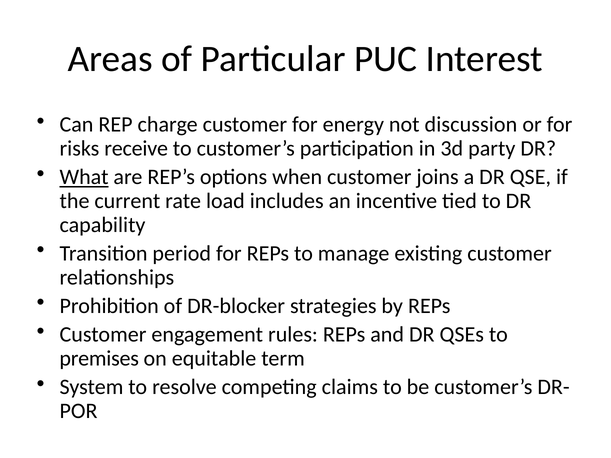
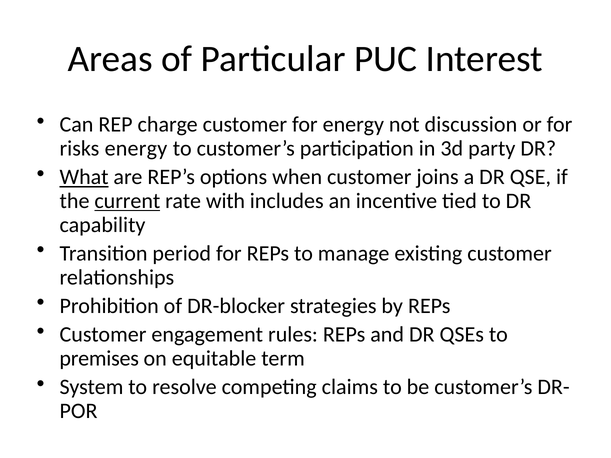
risks receive: receive -> energy
current underline: none -> present
load: load -> with
